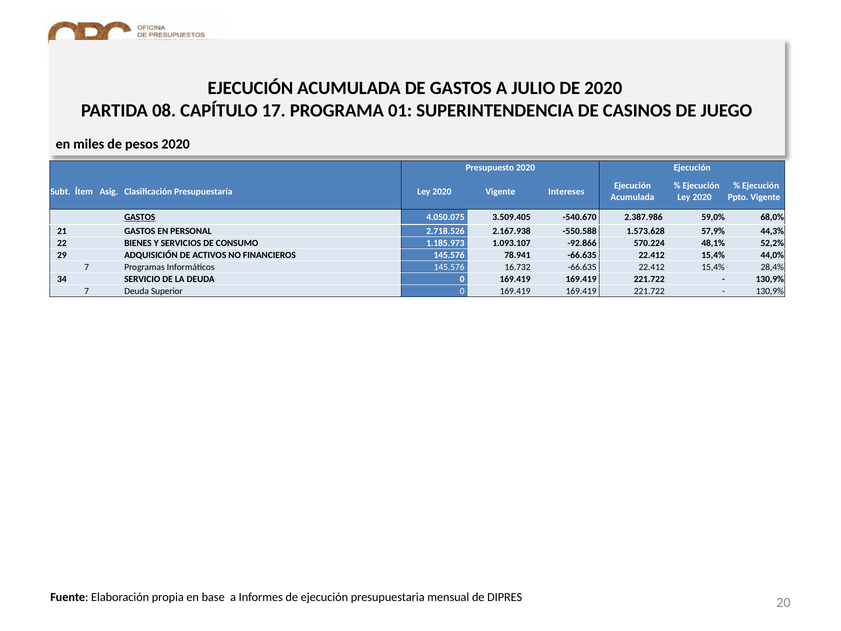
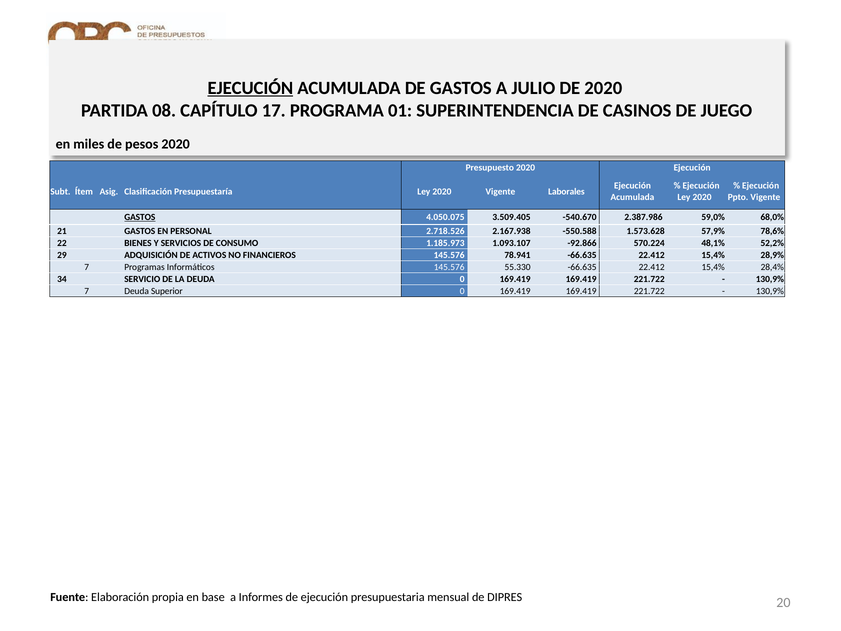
EJECUCIÓN at (250, 88) underline: none -> present
Intereses: Intereses -> Laborales
44,3%: 44,3% -> 78,6%
44,0%: 44,0% -> 28,9%
16.732: 16.732 -> 55.330
